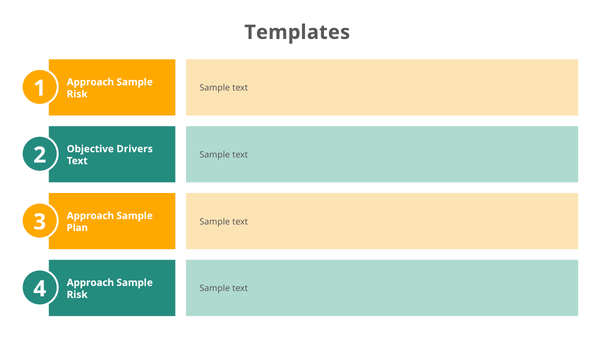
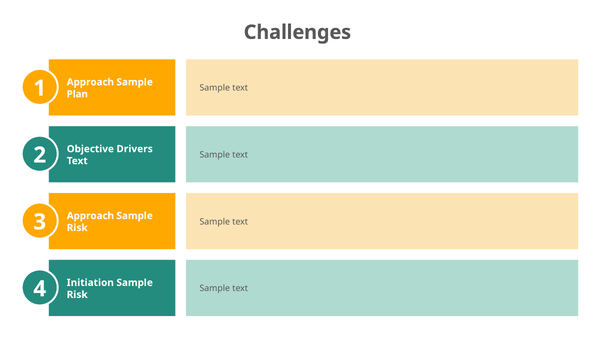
Templates: Templates -> Challenges
Risk at (77, 94): Risk -> Plan
Plan at (77, 228): Plan -> Risk
Approach at (90, 283): Approach -> Initiation
